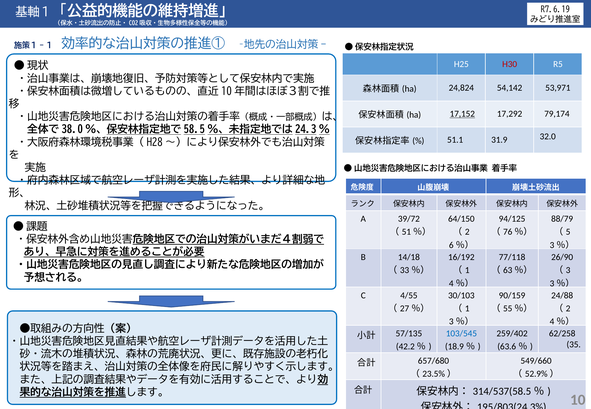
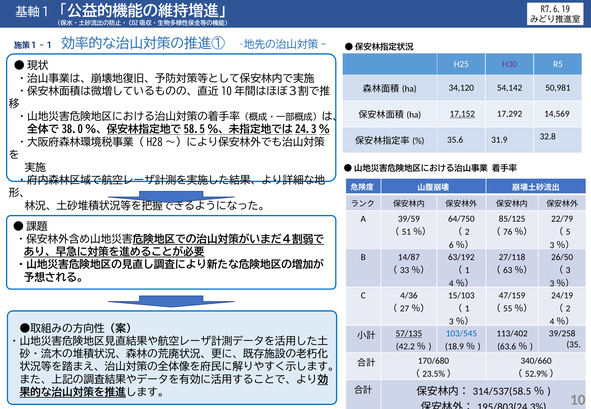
H30 colour: red -> purple
24,824: 24,824 -> 34,120
53,971: 53,971 -> 50,981
79,174: 79,174 -> 14,569
51.1: 51.1 -> 35.6
32.0: 32.0 -> 32.8
39/72: 39/72 -> 39/59
64/150: 64/150 -> 64/750
94/125: 94/125 -> 85/125
88/79: 88/79 -> 22/79
14/18: 14/18 -> 14/87
16/192: 16/192 -> 63/192
77/118: 77/118 -> 27/118
26/90: 26/90 -> 26/50
4/55: 4/55 -> 4/36
30/103: 30/103 -> 15/103
90/159: 90/159 -> 47/159
24/88: 24/88 -> 24/19
259/402: 259/402 -> 113/402
62/258: 62/258 -> 39/258
57/135 underline: none -> present
549/660: 549/660 -> 340/660
657/680: 657/680 -> 170/680
